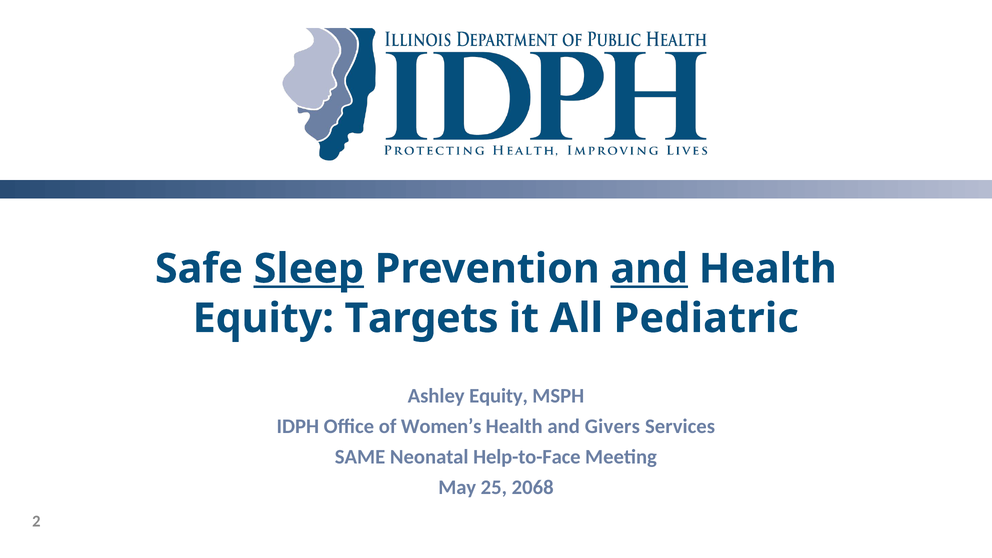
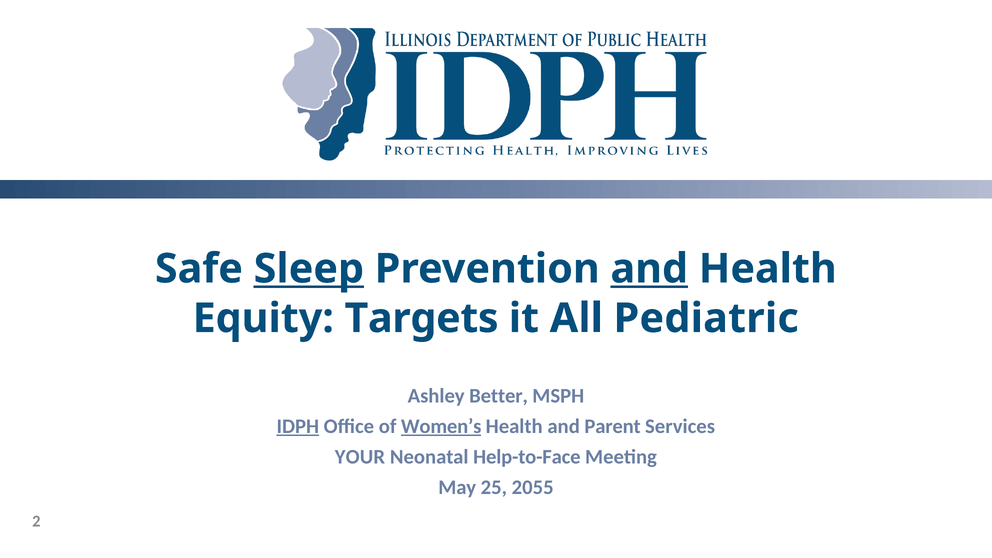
Ashley Equity: Equity -> Better
IDPH underline: none -> present
Women’s underline: none -> present
Givers: Givers -> Parent
SAME: SAME -> YOUR
2068: 2068 -> 2055
